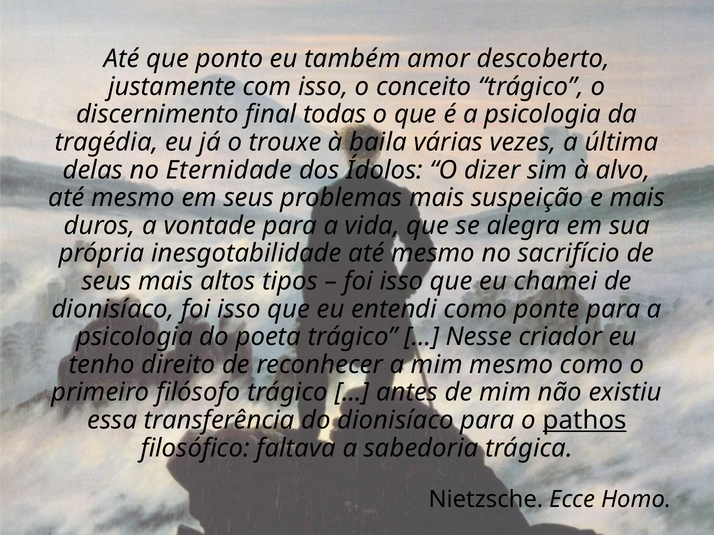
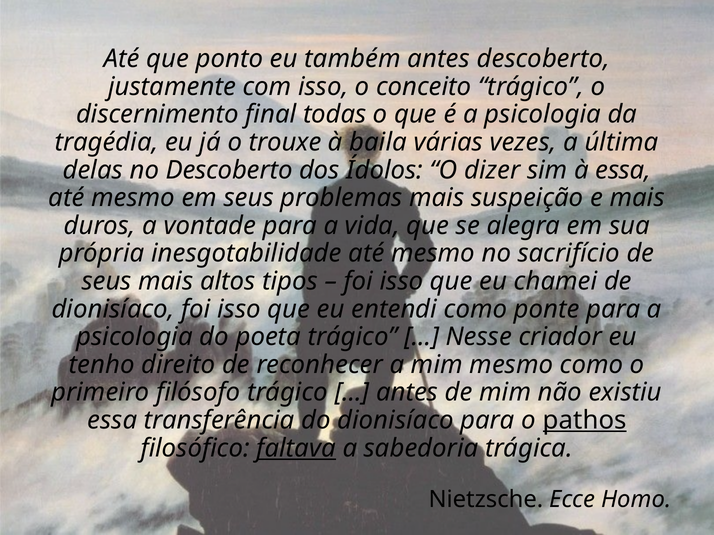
também amor: amor -> antes
no Eternidade: Eternidade -> Descoberto
à alvo: alvo -> essa
faltava underline: none -> present
